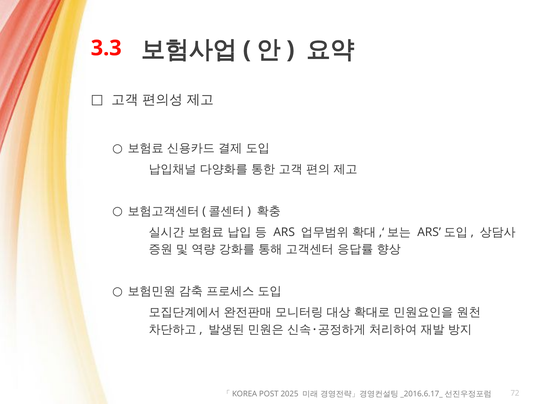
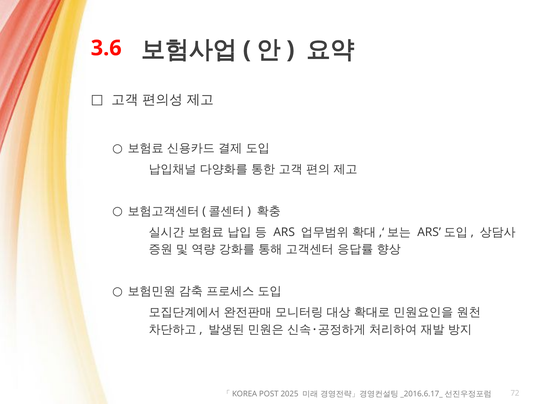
3.3: 3.3 -> 3.6
